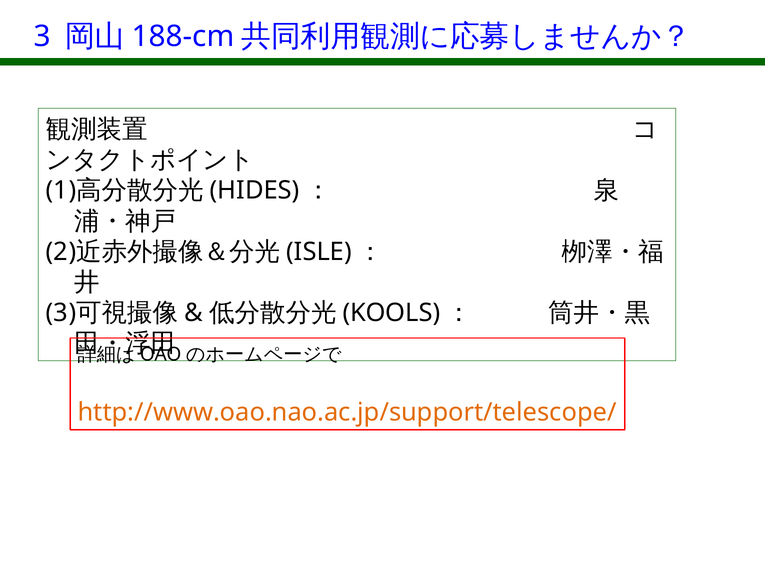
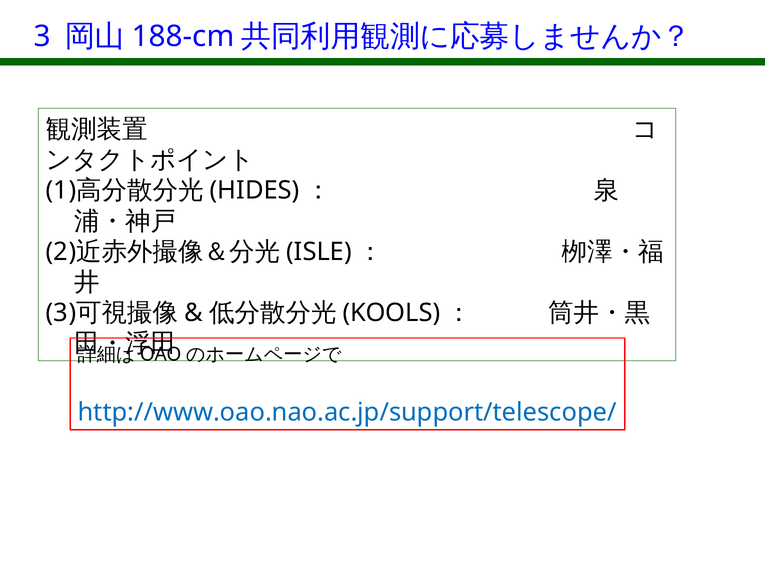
http://www.oao.nao.ac.jp/support/telescope/ colour: orange -> blue
